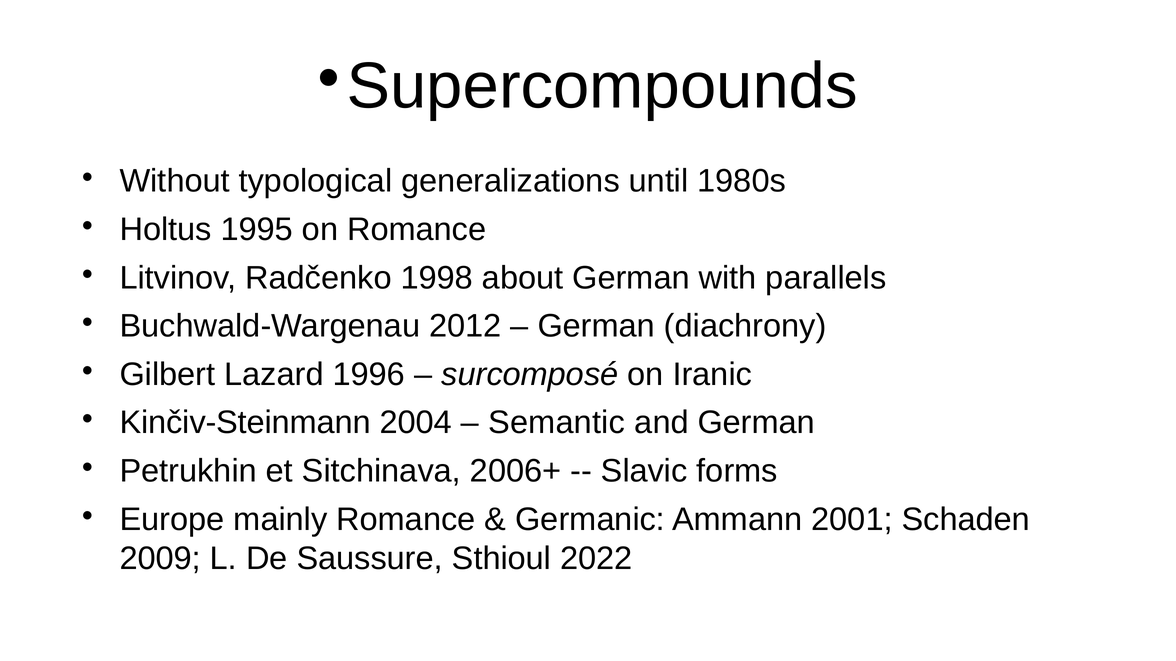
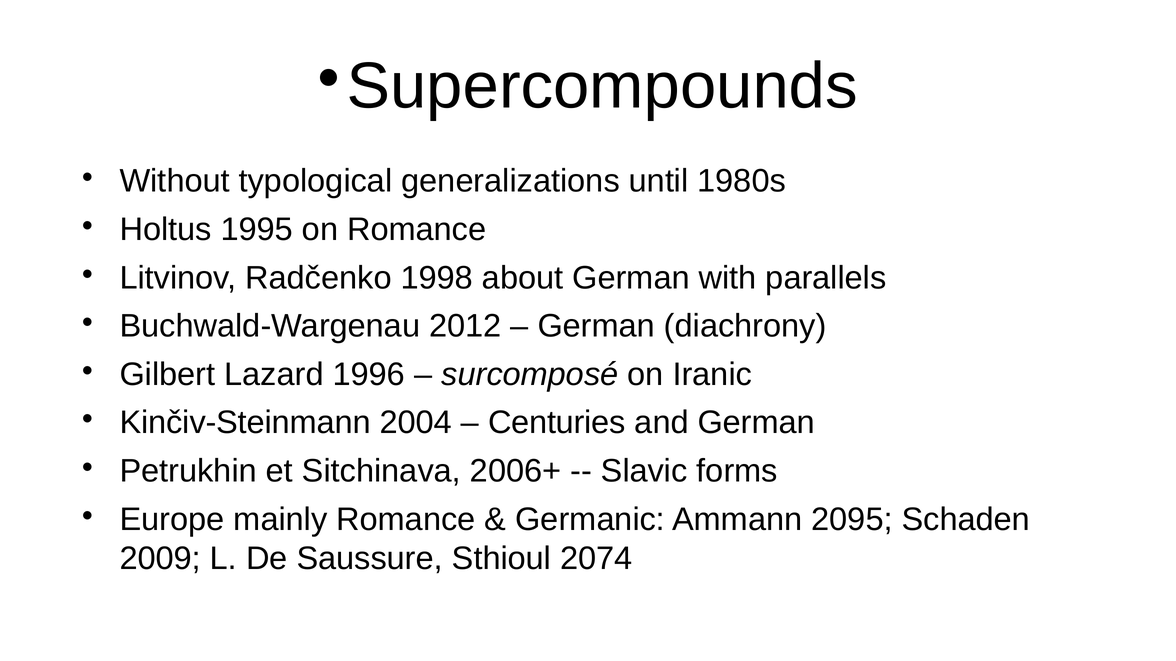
Semantic: Semantic -> Centuries
2001: 2001 -> 2095
2022: 2022 -> 2074
